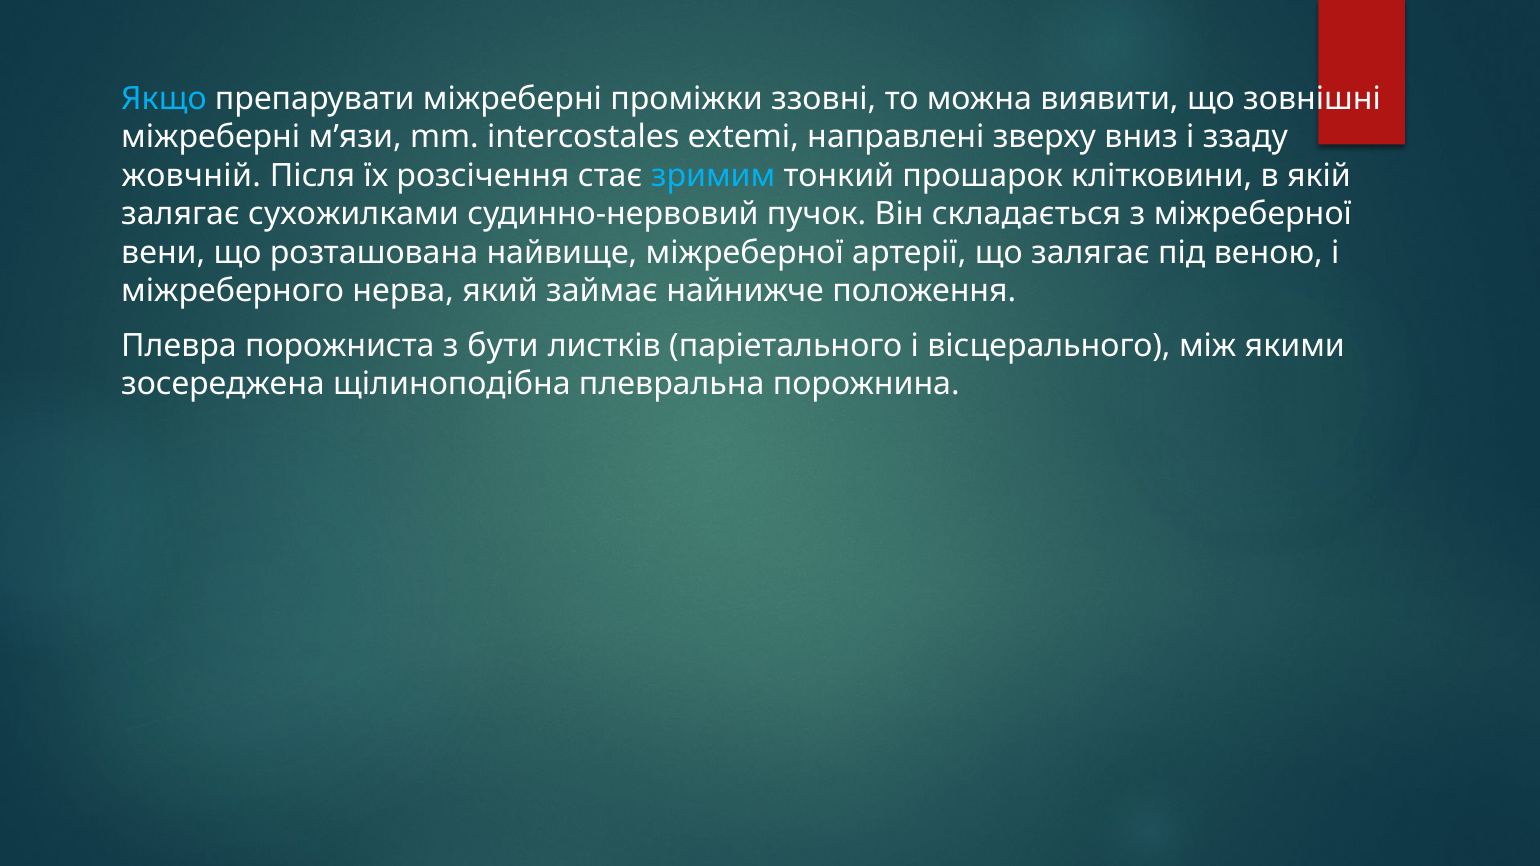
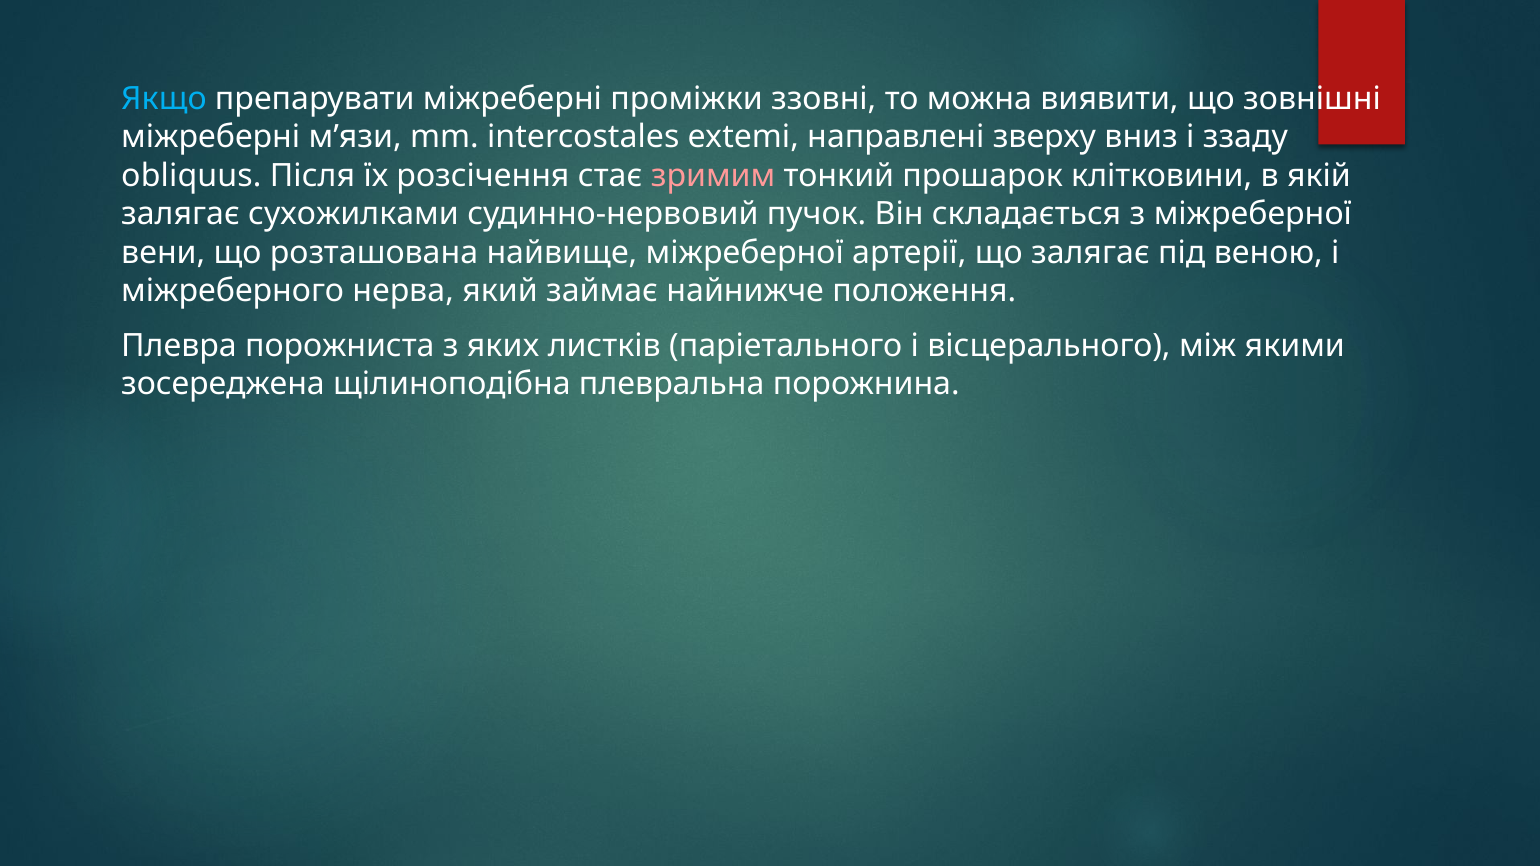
жовчній: жовчній -> obliquus
зримим colour: light blue -> pink
бути: бути -> яких
